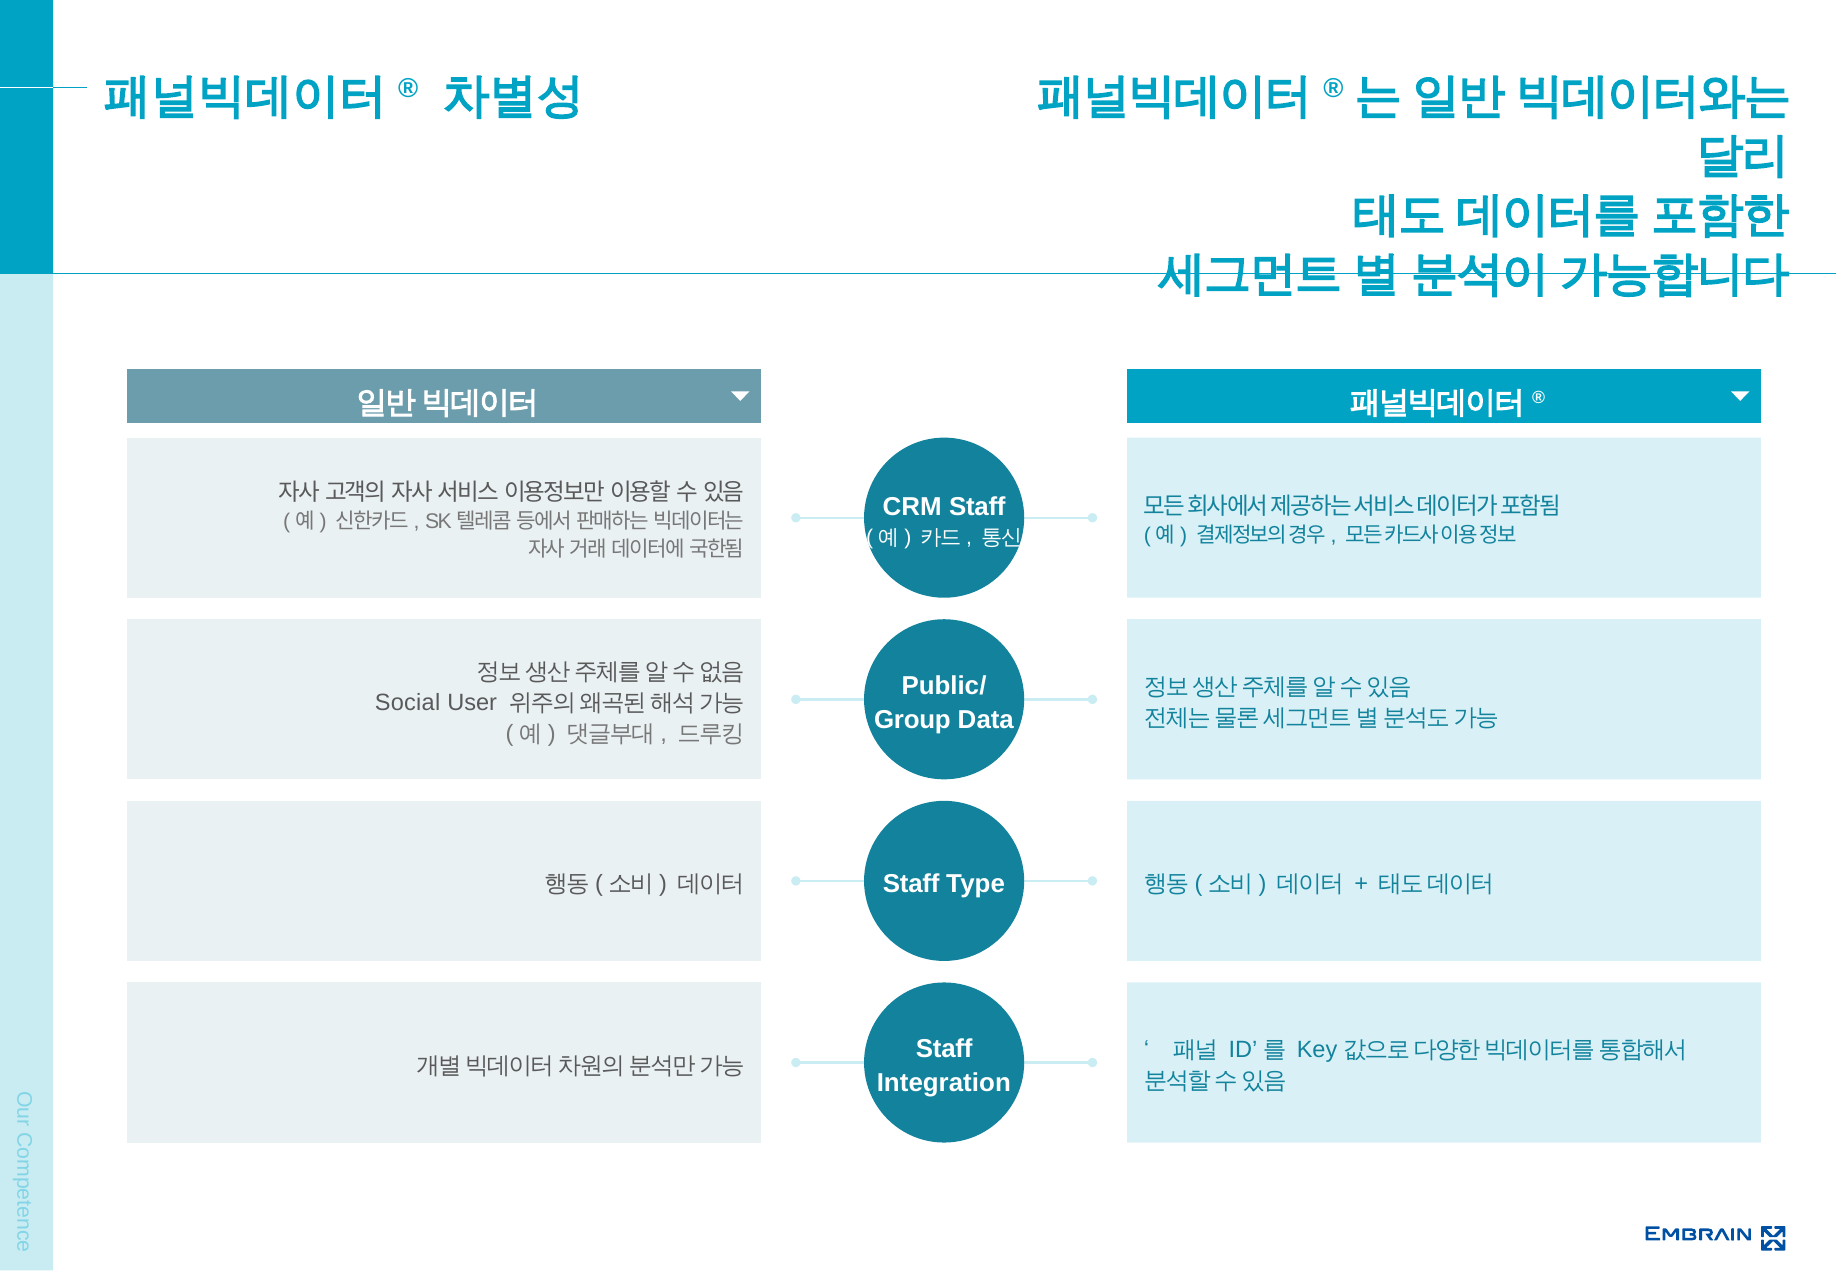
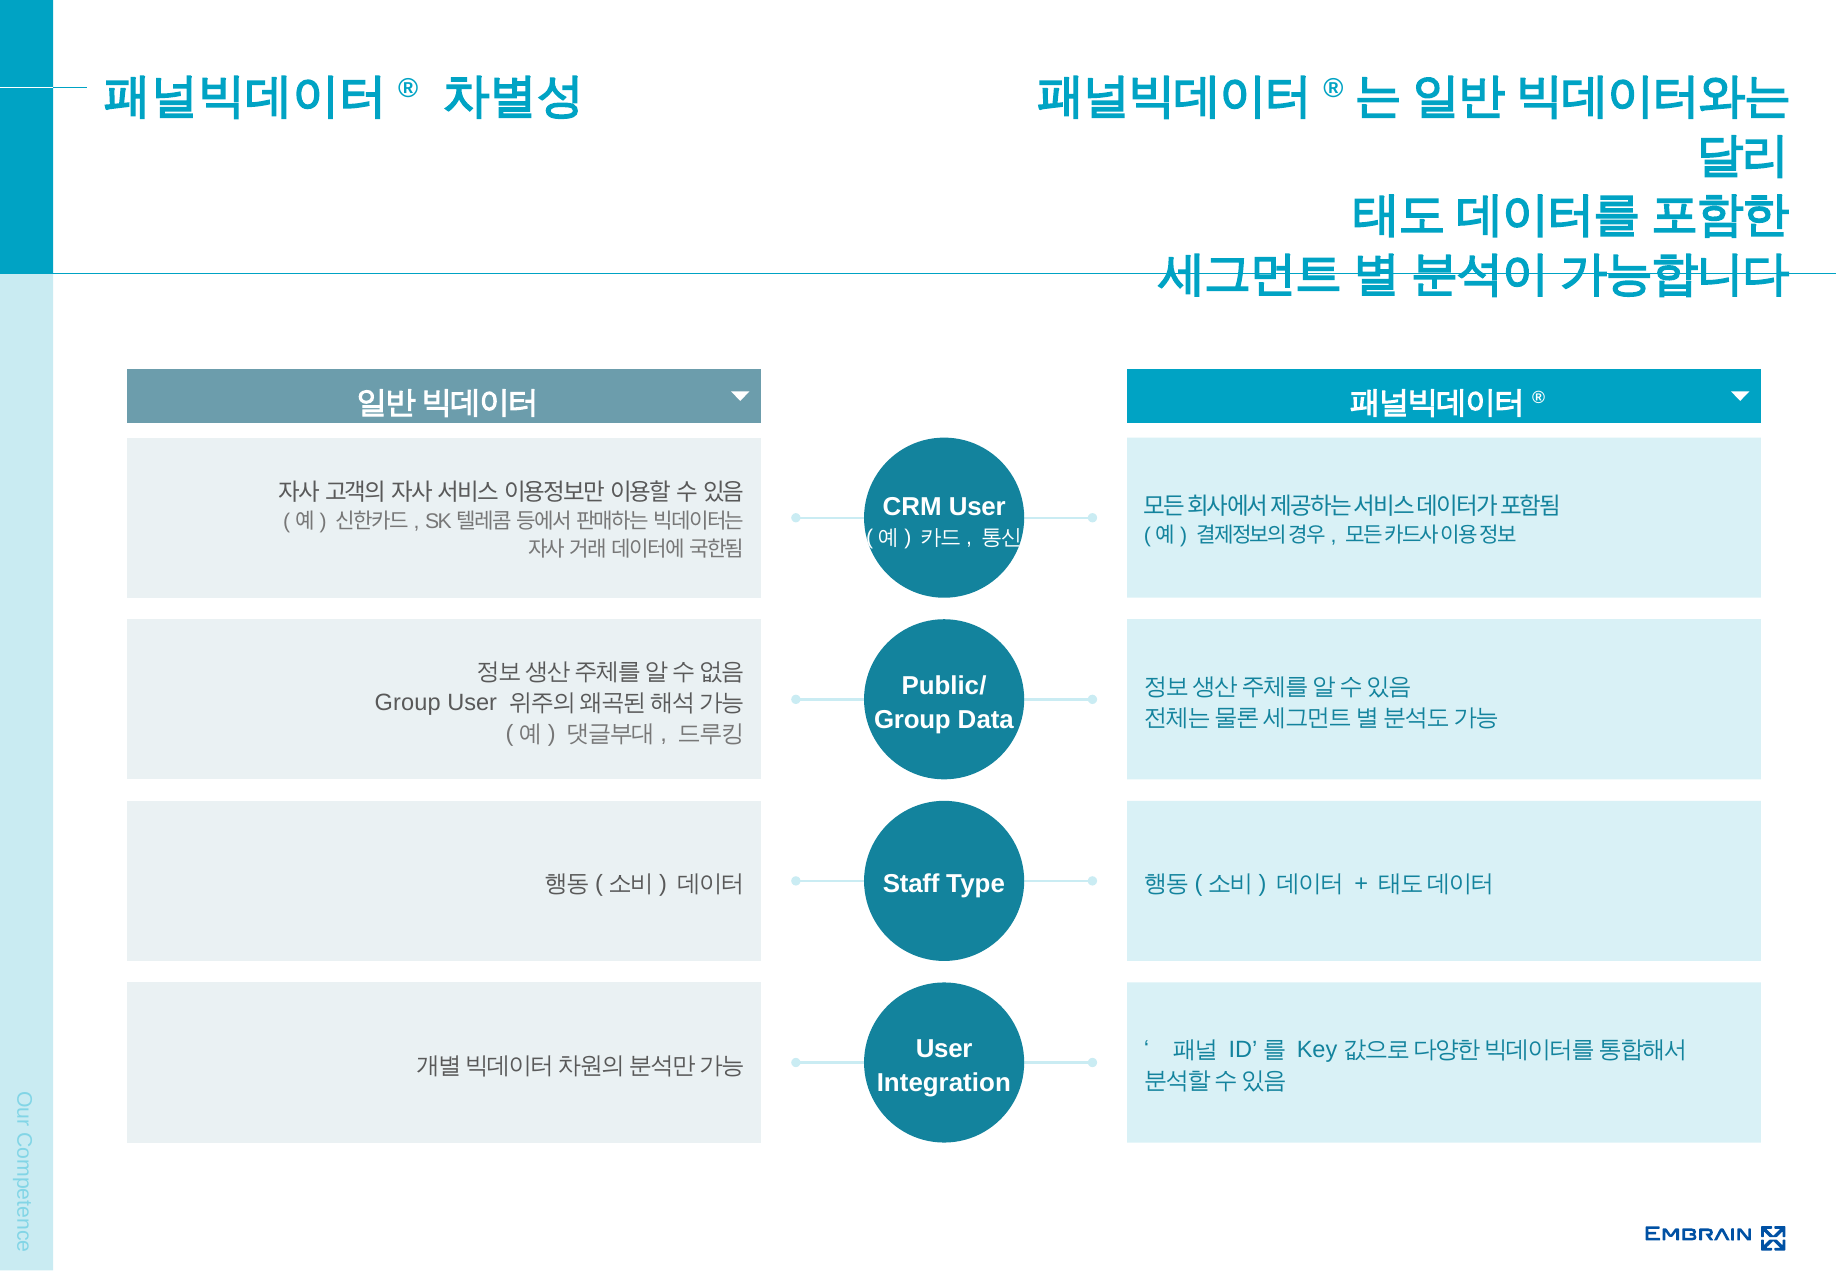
CRM Staff: Staff -> User
Social at (408, 702): Social -> Group
Staff at (944, 1049): Staff -> User
